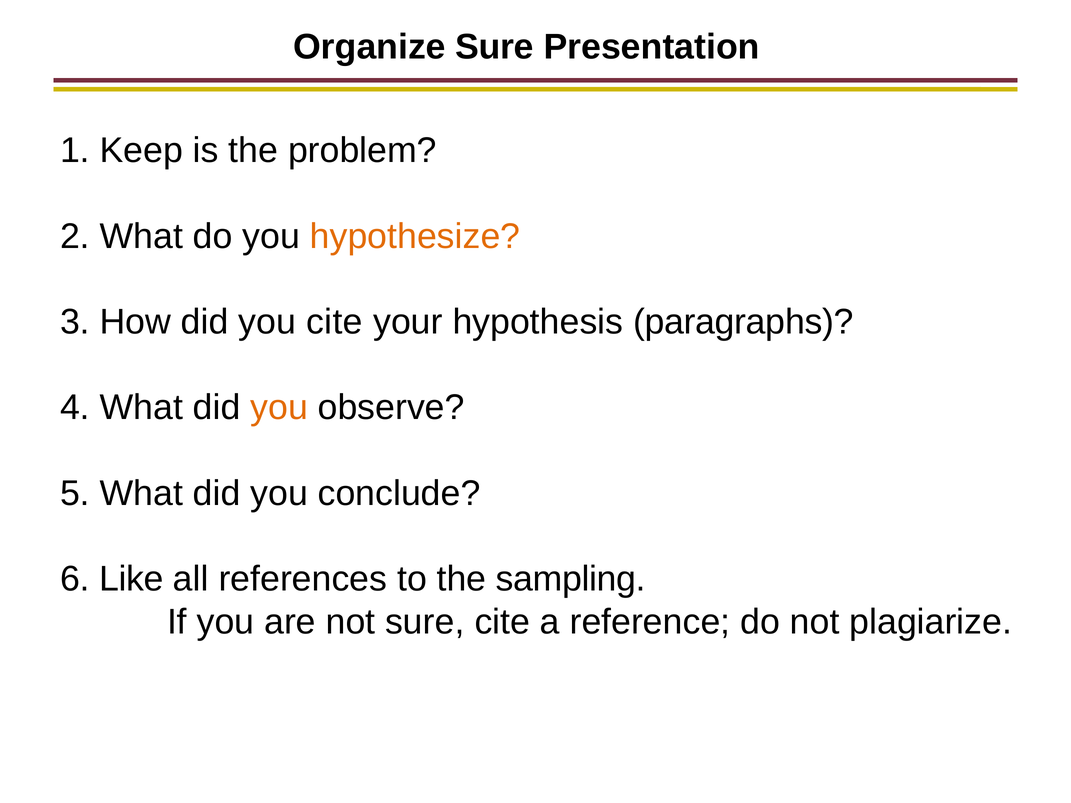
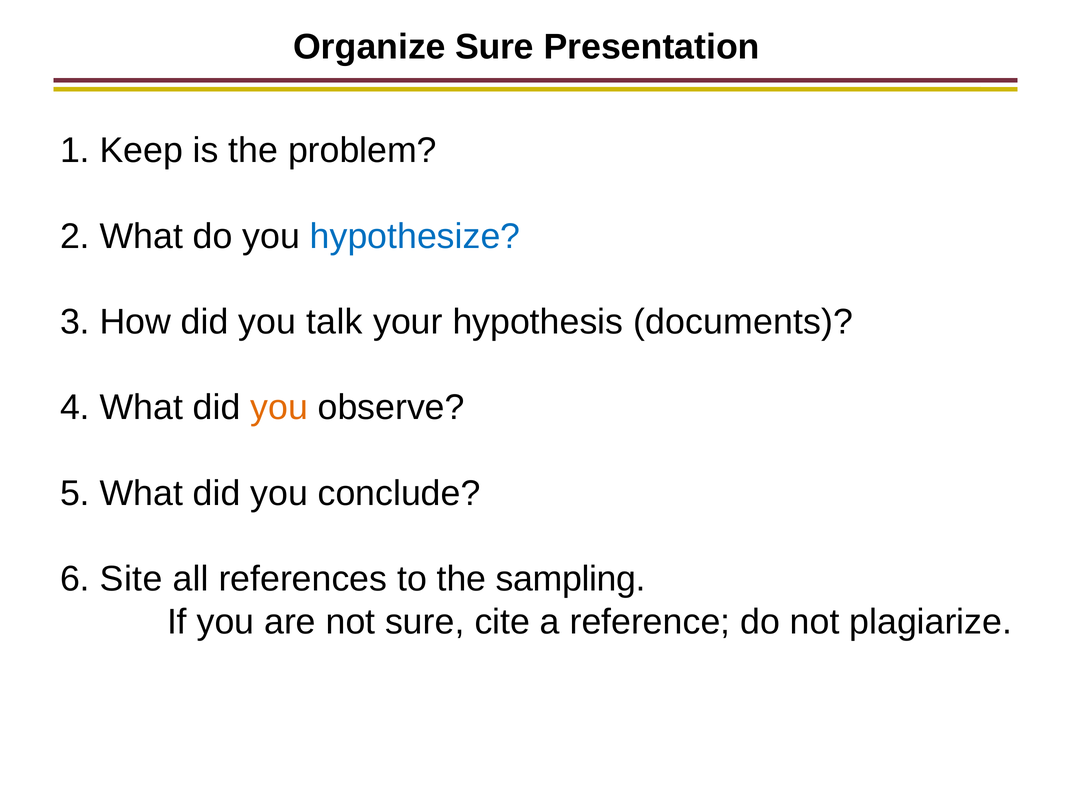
hypothesize colour: orange -> blue
you cite: cite -> talk
paragraphs: paragraphs -> documents
Like: Like -> Site
